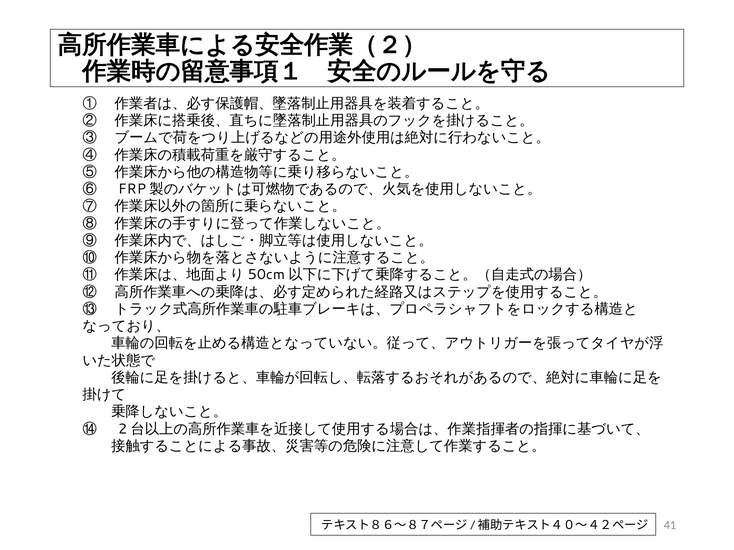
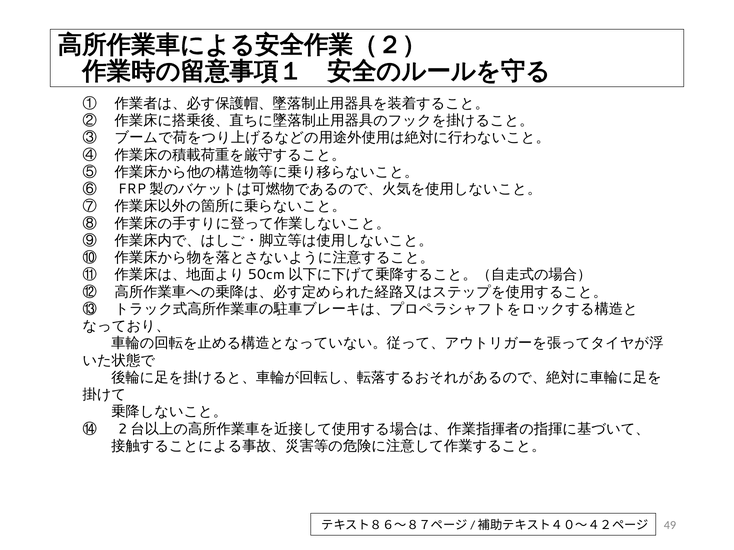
41: 41 -> 49
